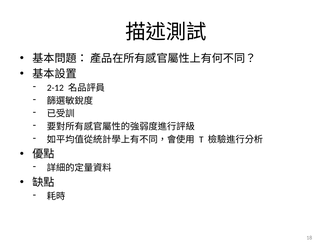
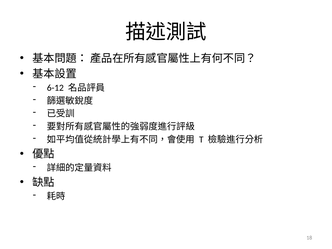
2-12: 2-12 -> 6-12
